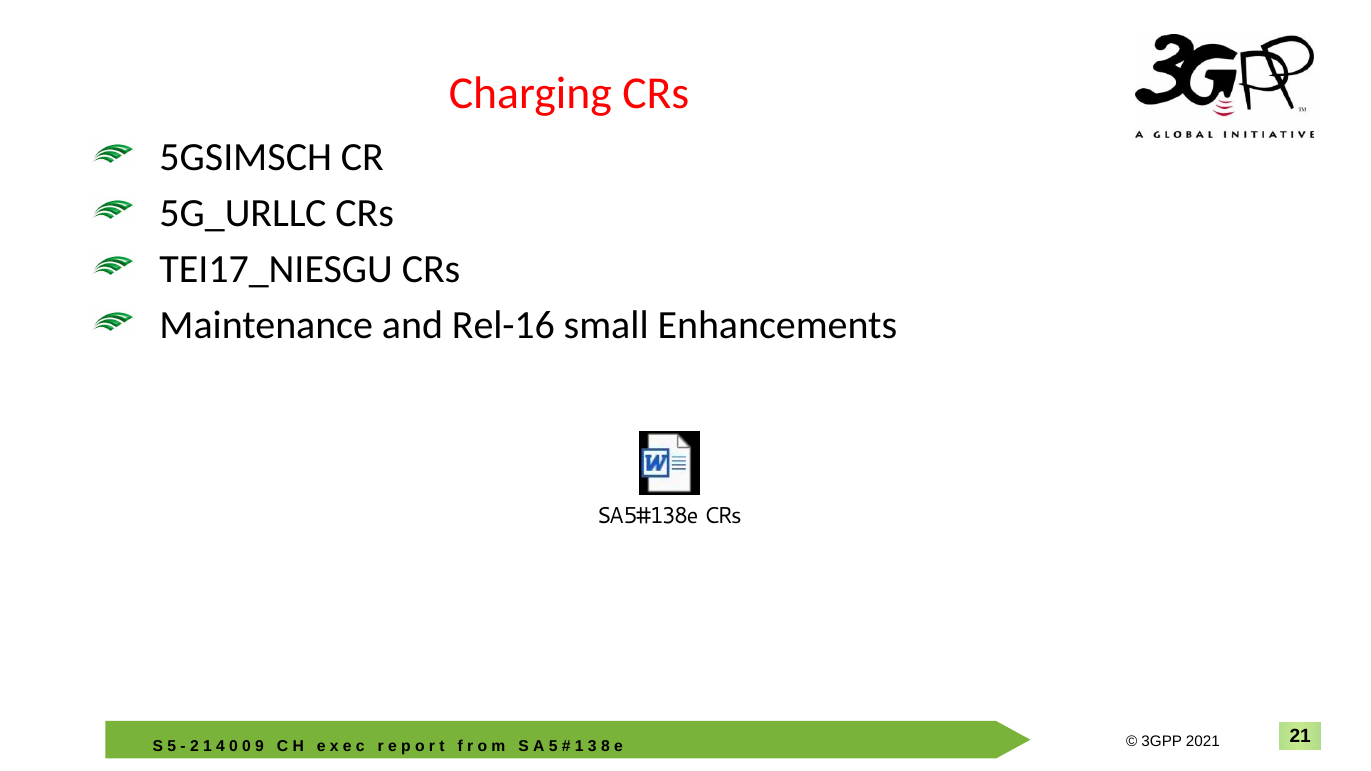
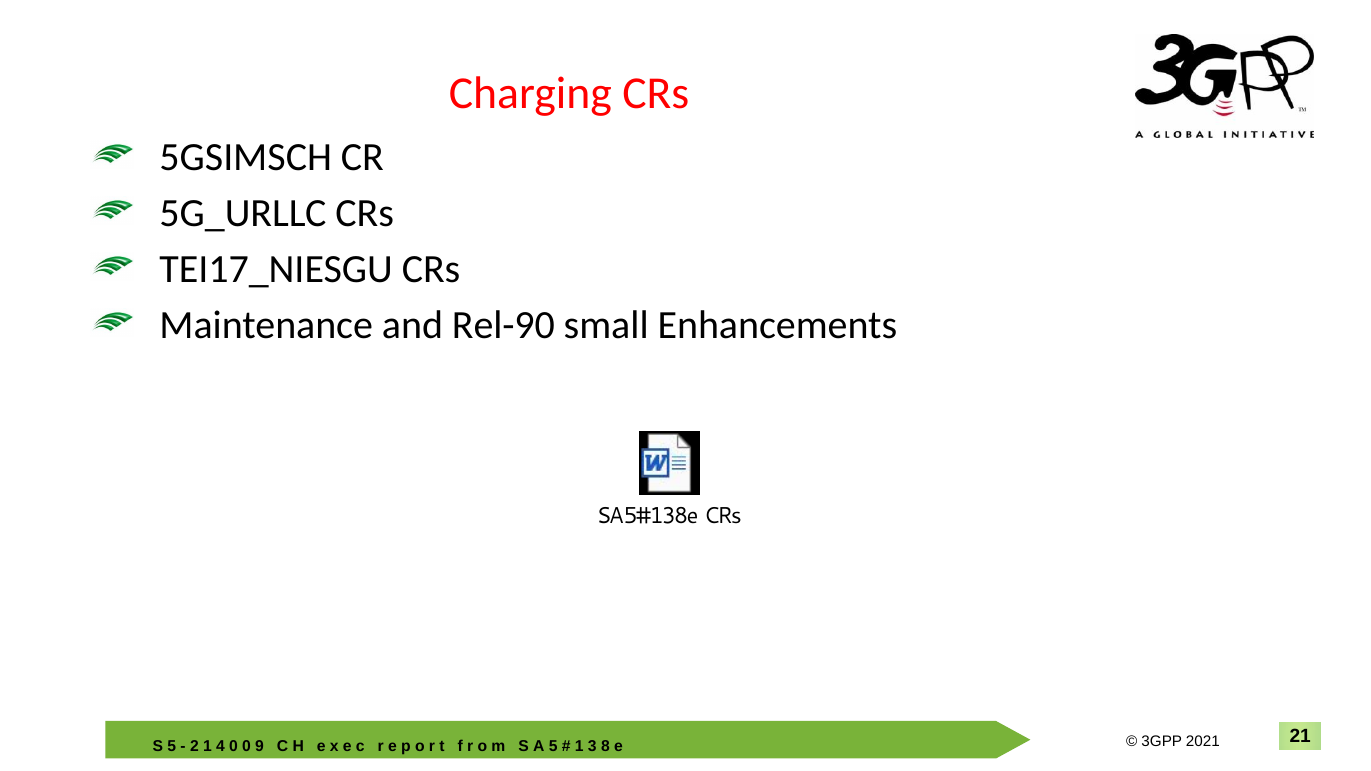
Rel-16: Rel-16 -> Rel-90
